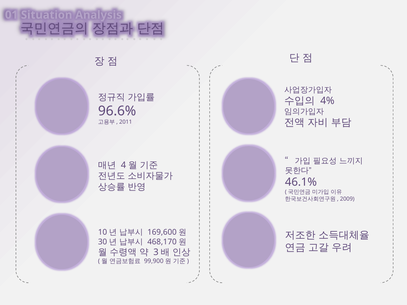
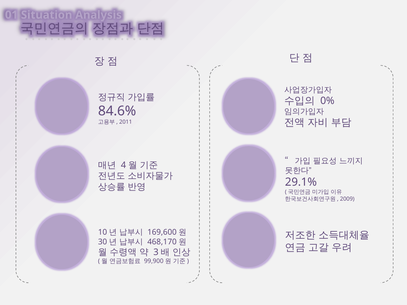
4%: 4% -> 0%
96.6%: 96.6% -> 84.6%
46.1%: 46.1% -> 29.1%
